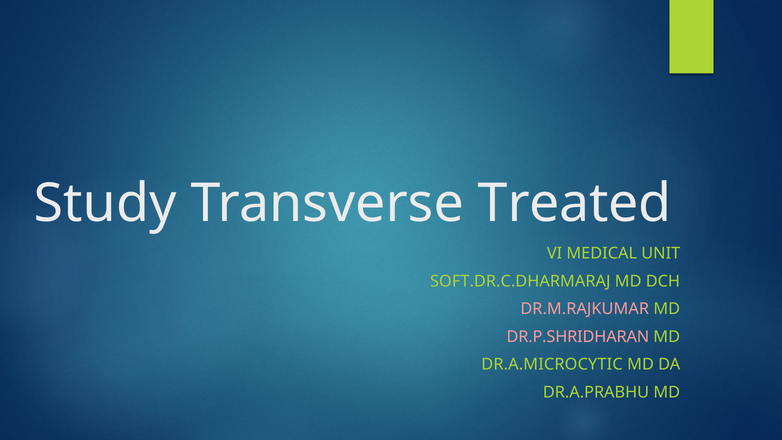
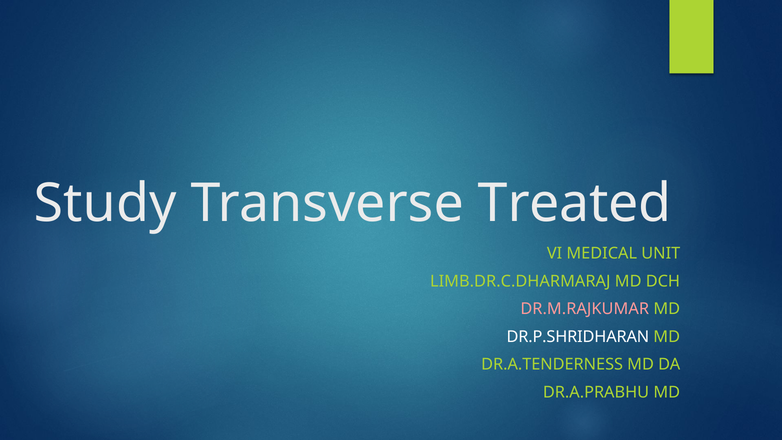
SOFT.DR.C.DHARMARAJ: SOFT.DR.C.DHARMARAJ -> LIMB.DR.C.DHARMARAJ
DR.P.SHRIDHARAN colour: pink -> white
DR.A.MICROCYTIC: DR.A.MICROCYTIC -> DR.A.TENDERNESS
